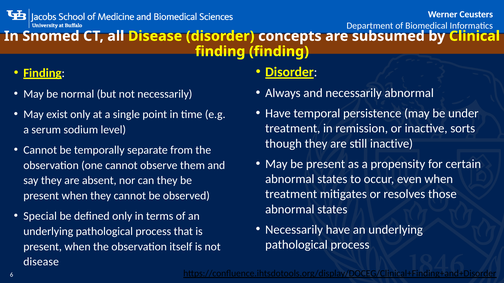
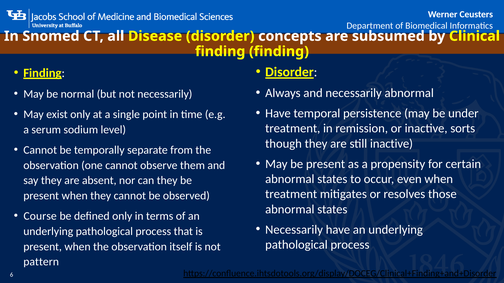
Special: Special -> Course
disease at (41, 262): disease -> pattern
